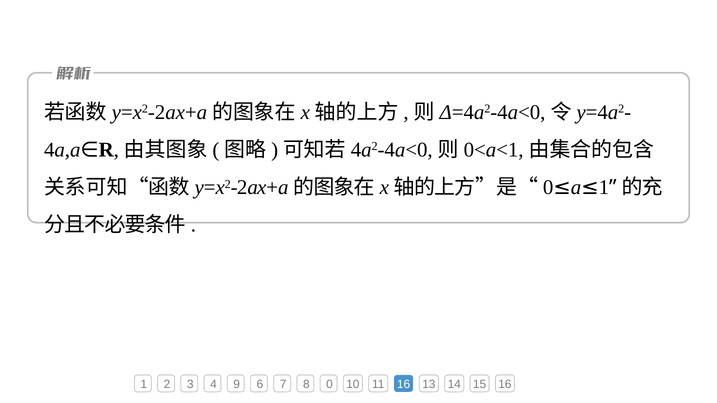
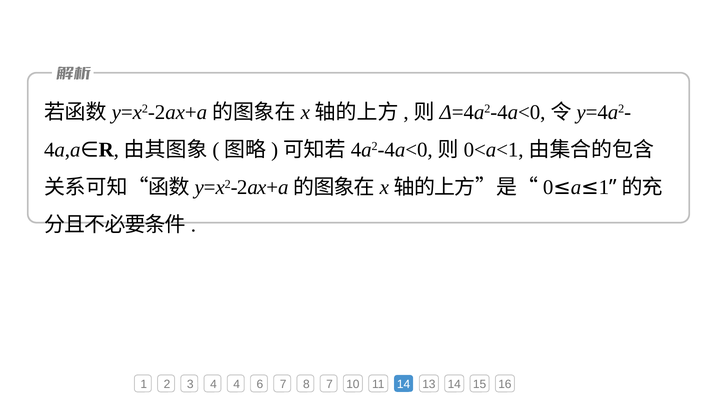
4 9: 9 -> 4
8 0: 0 -> 7
11 16: 16 -> 14
